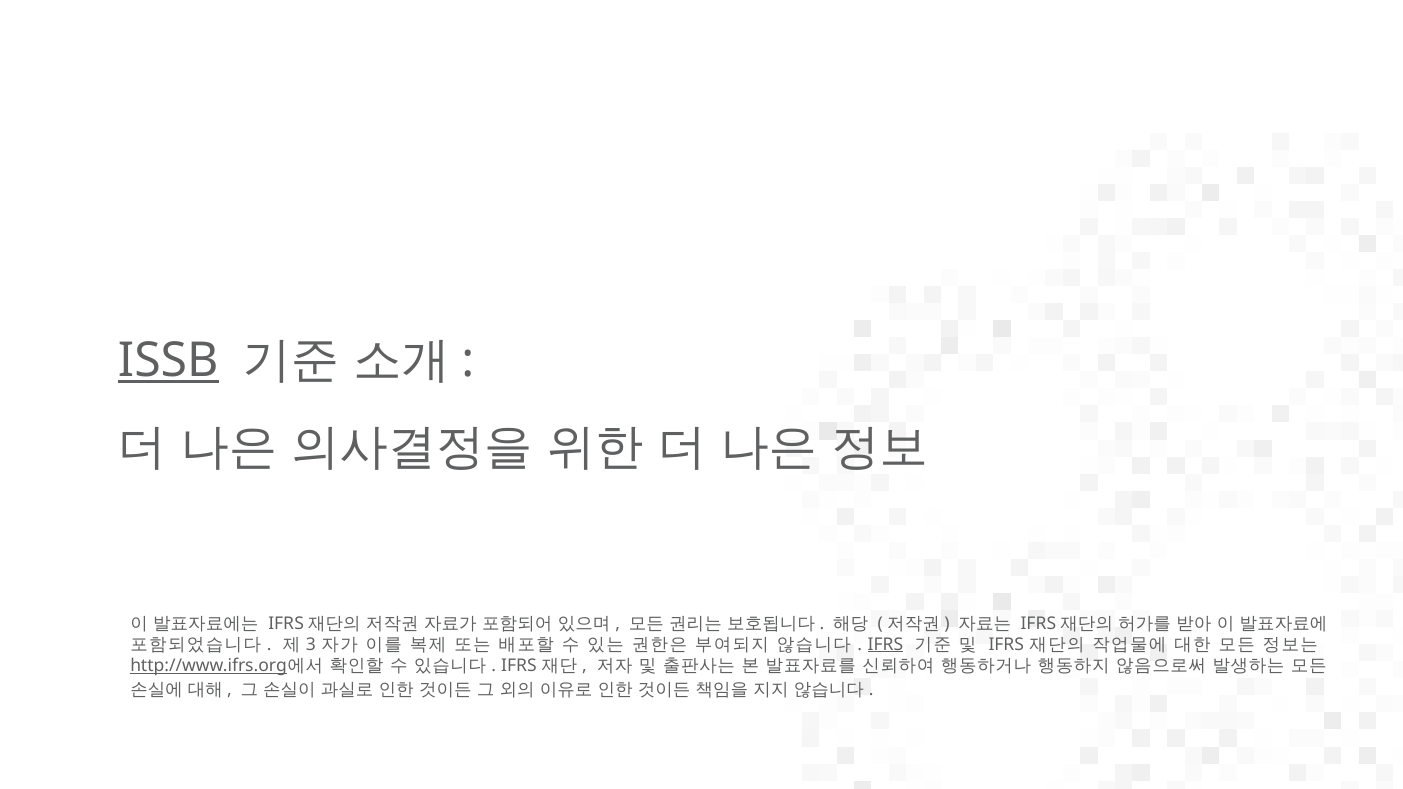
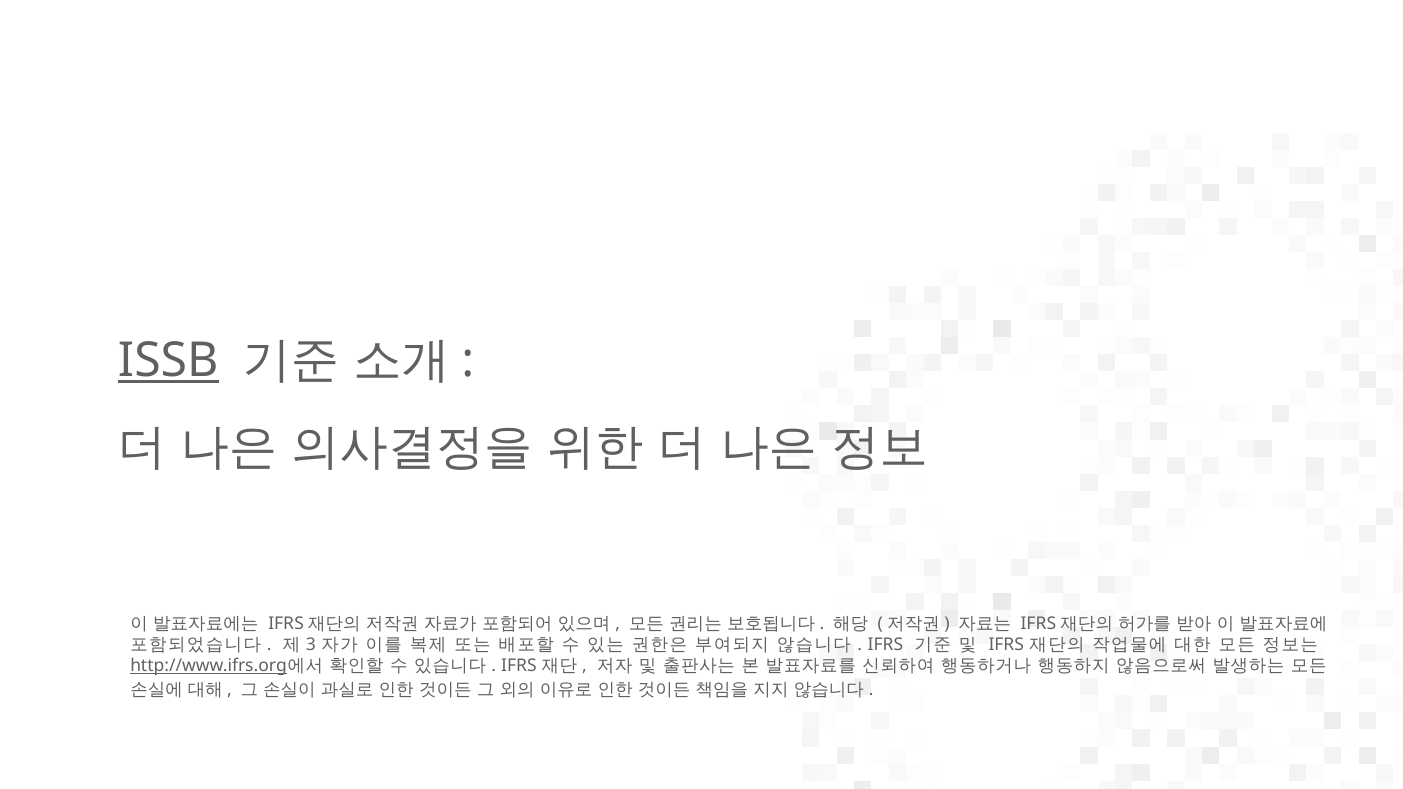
IFRS at (885, 645) underline: present -> none
